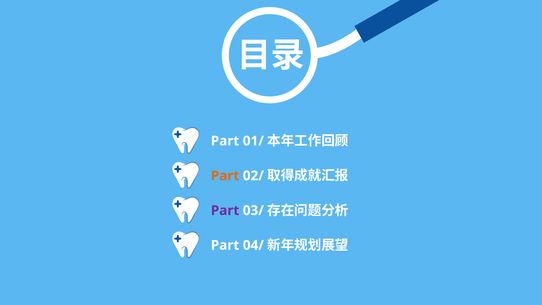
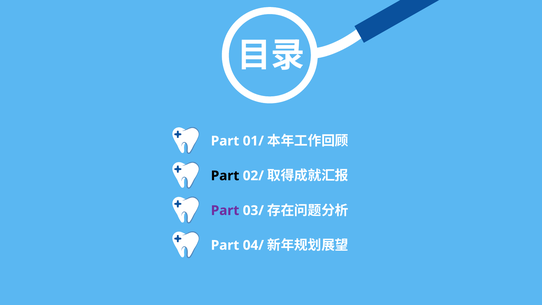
Part at (225, 176) colour: orange -> black
